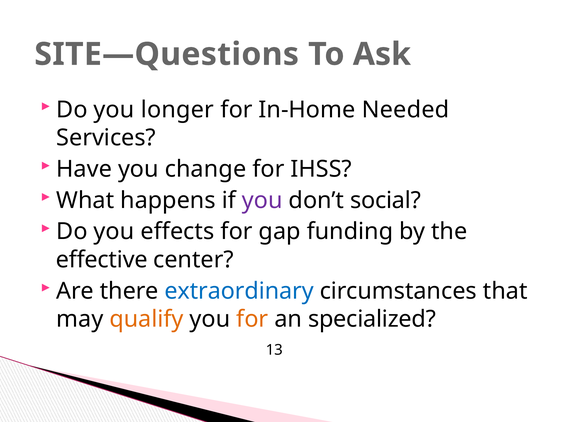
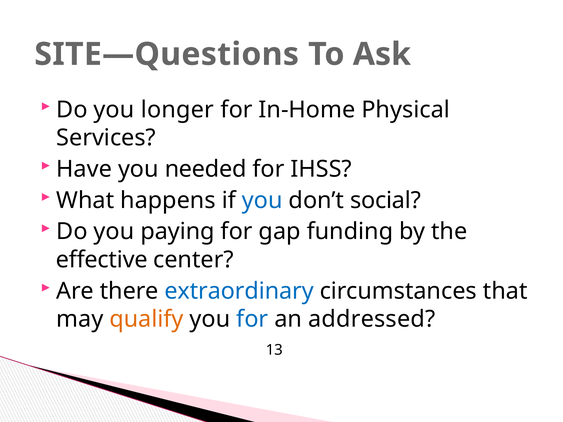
Needed: Needed -> Physical
change: change -> needed
you at (262, 200) colour: purple -> blue
effects: effects -> paying
for at (252, 319) colour: orange -> blue
specialized: specialized -> addressed
